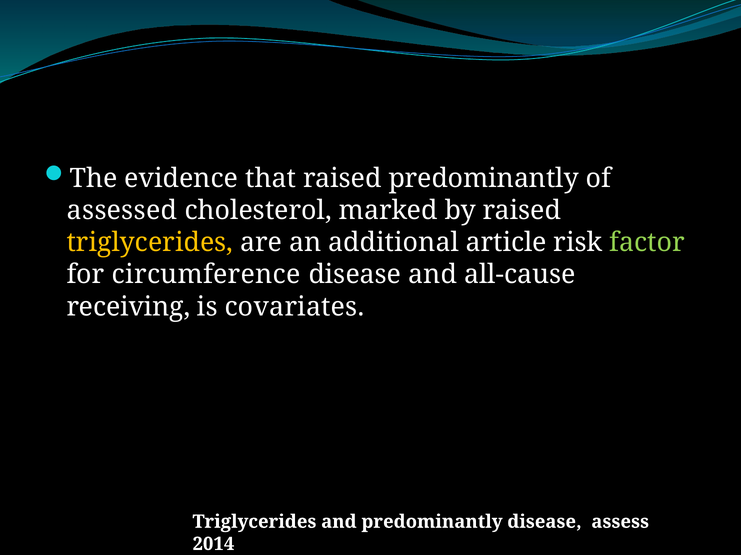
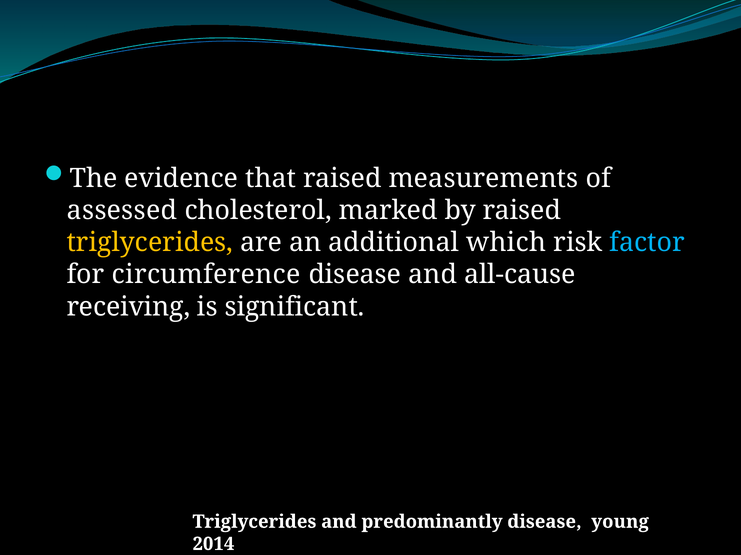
raised predominantly: predominantly -> measurements
article: article -> which
factor colour: light green -> light blue
covariates: covariates -> significant
assess: assess -> young
